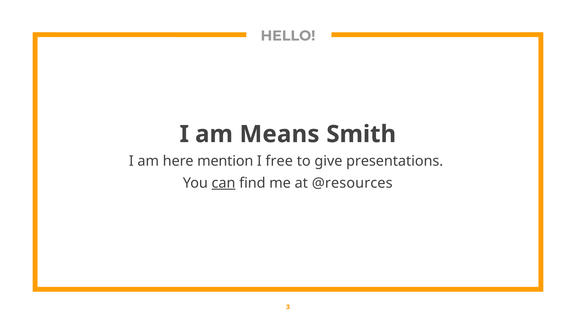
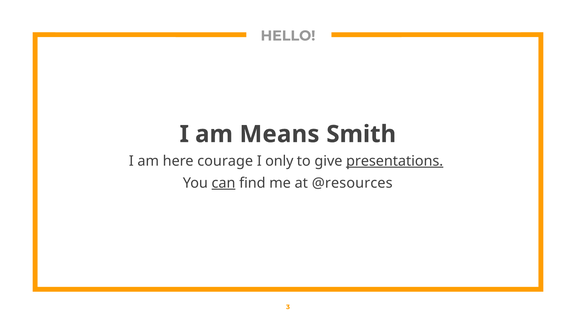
mention: mention -> courage
free: free -> only
presentations underline: none -> present
